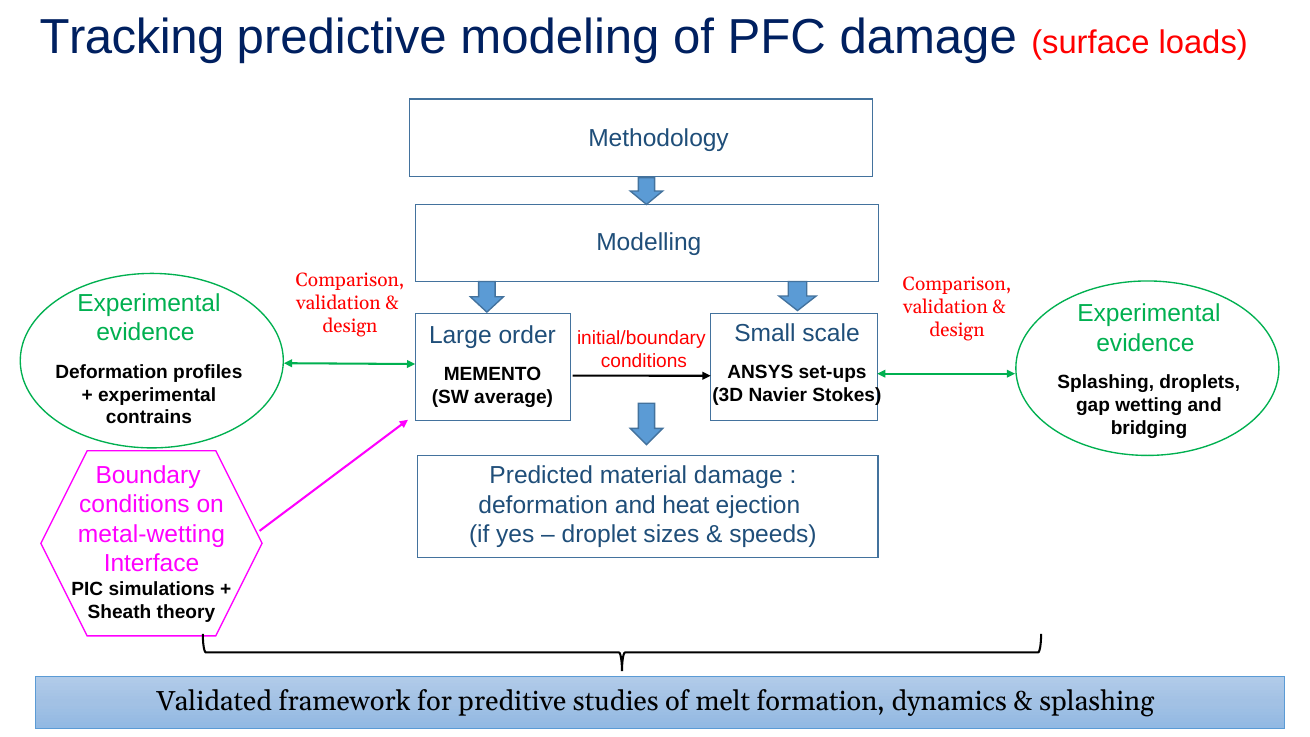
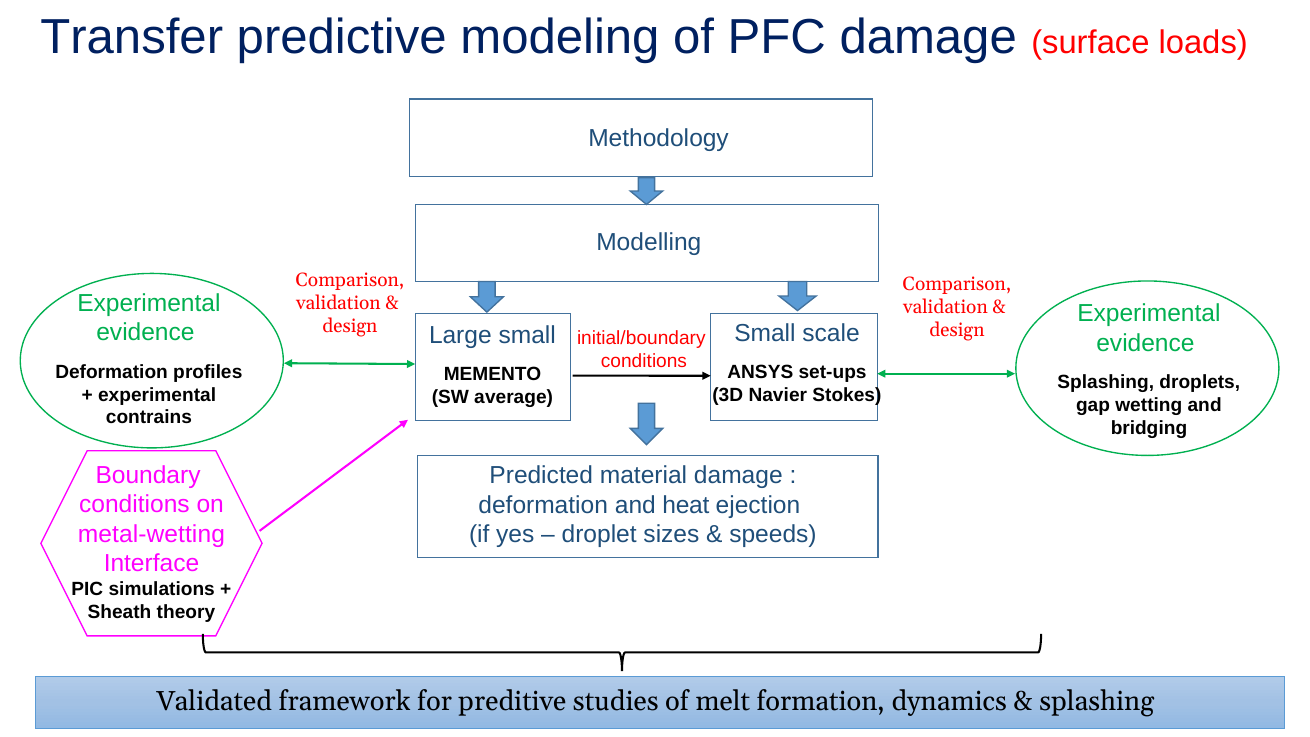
Tracking: Tracking -> Transfer
Large order: order -> small
